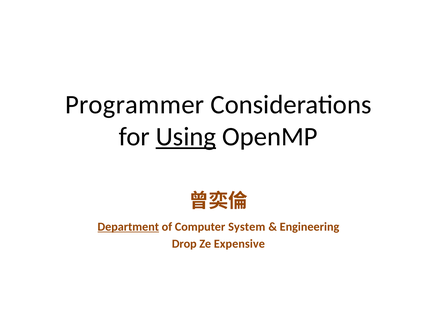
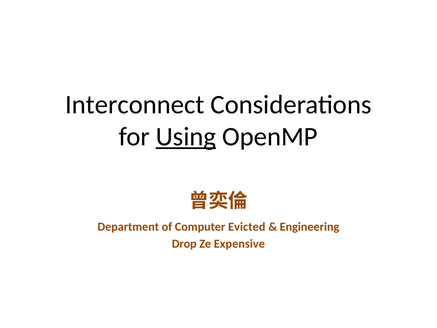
Programmer: Programmer -> Interconnect
Department underline: present -> none
System: System -> Evicted
